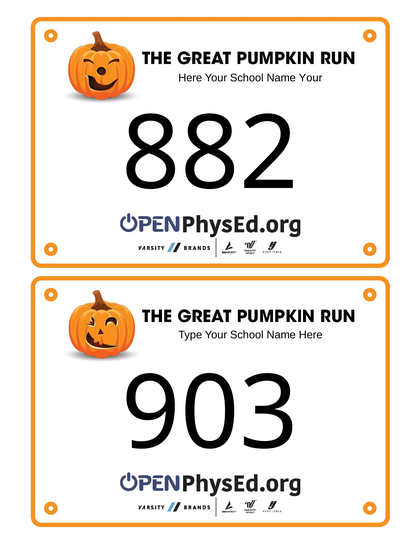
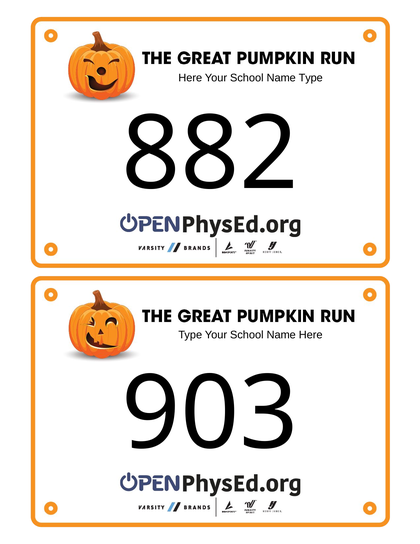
Name Your: Your -> Type
